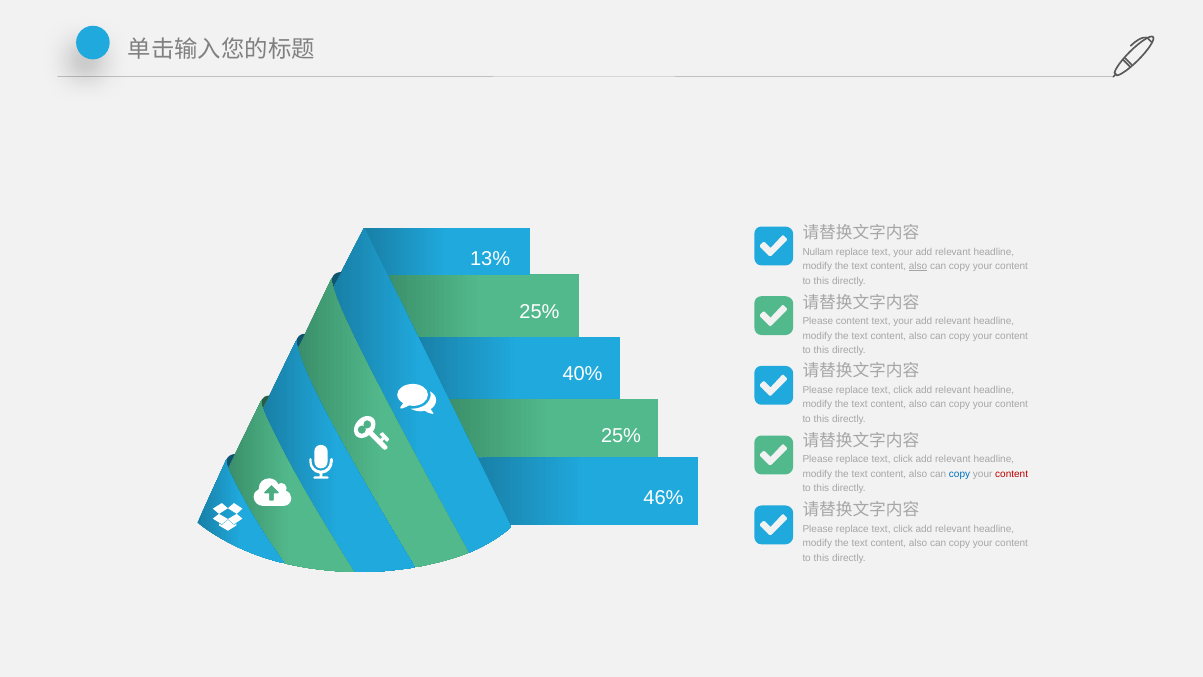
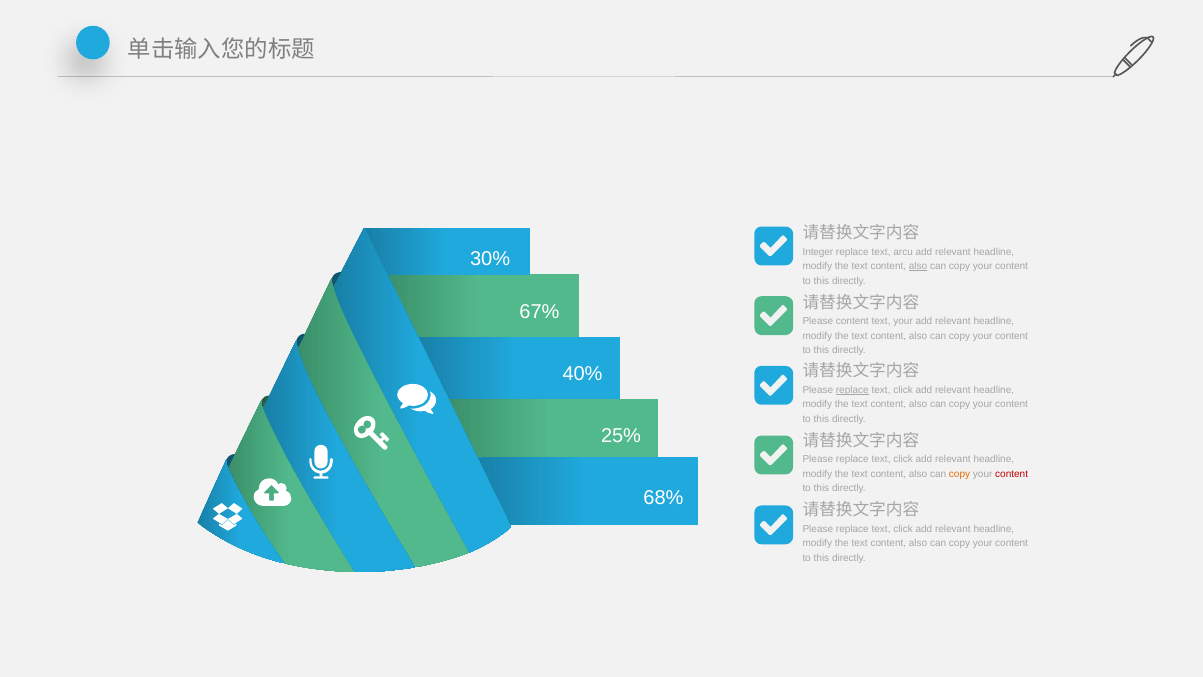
Nullam: Nullam -> Integer
replace text your: your -> arcu
13%: 13% -> 30%
25% at (539, 312): 25% -> 67%
replace at (852, 390) underline: none -> present
copy at (960, 474) colour: blue -> orange
46%: 46% -> 68%
